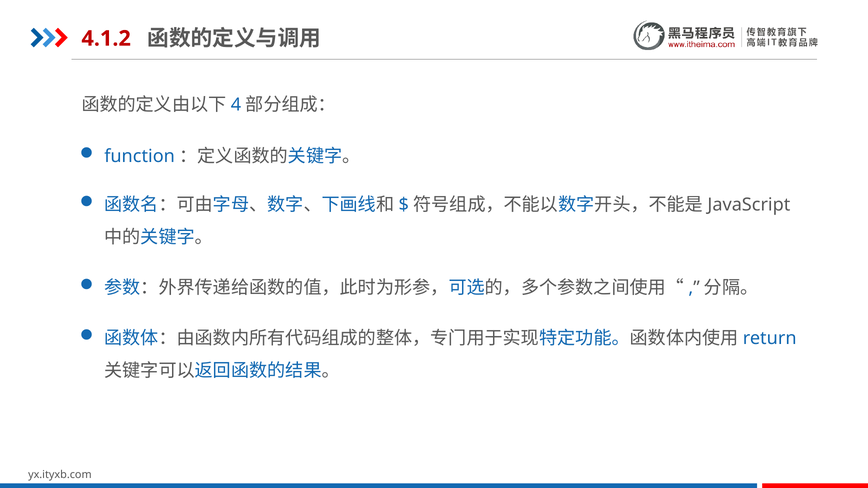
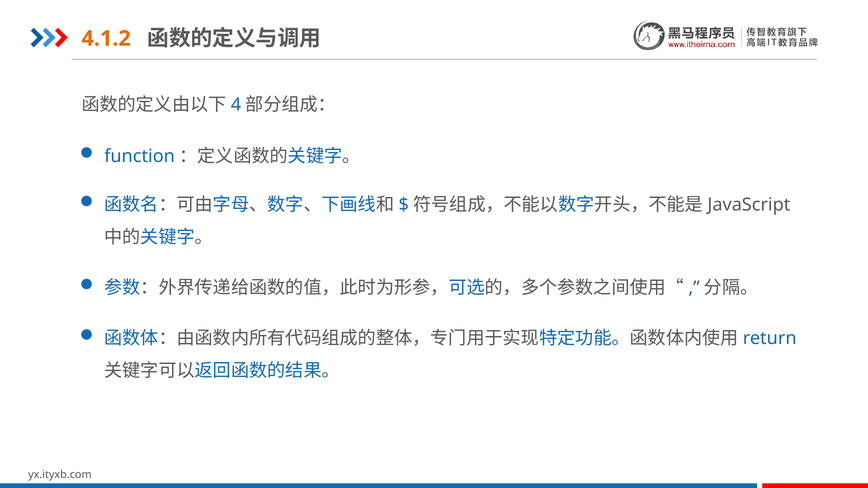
4.1.2 colour: red -> orange
